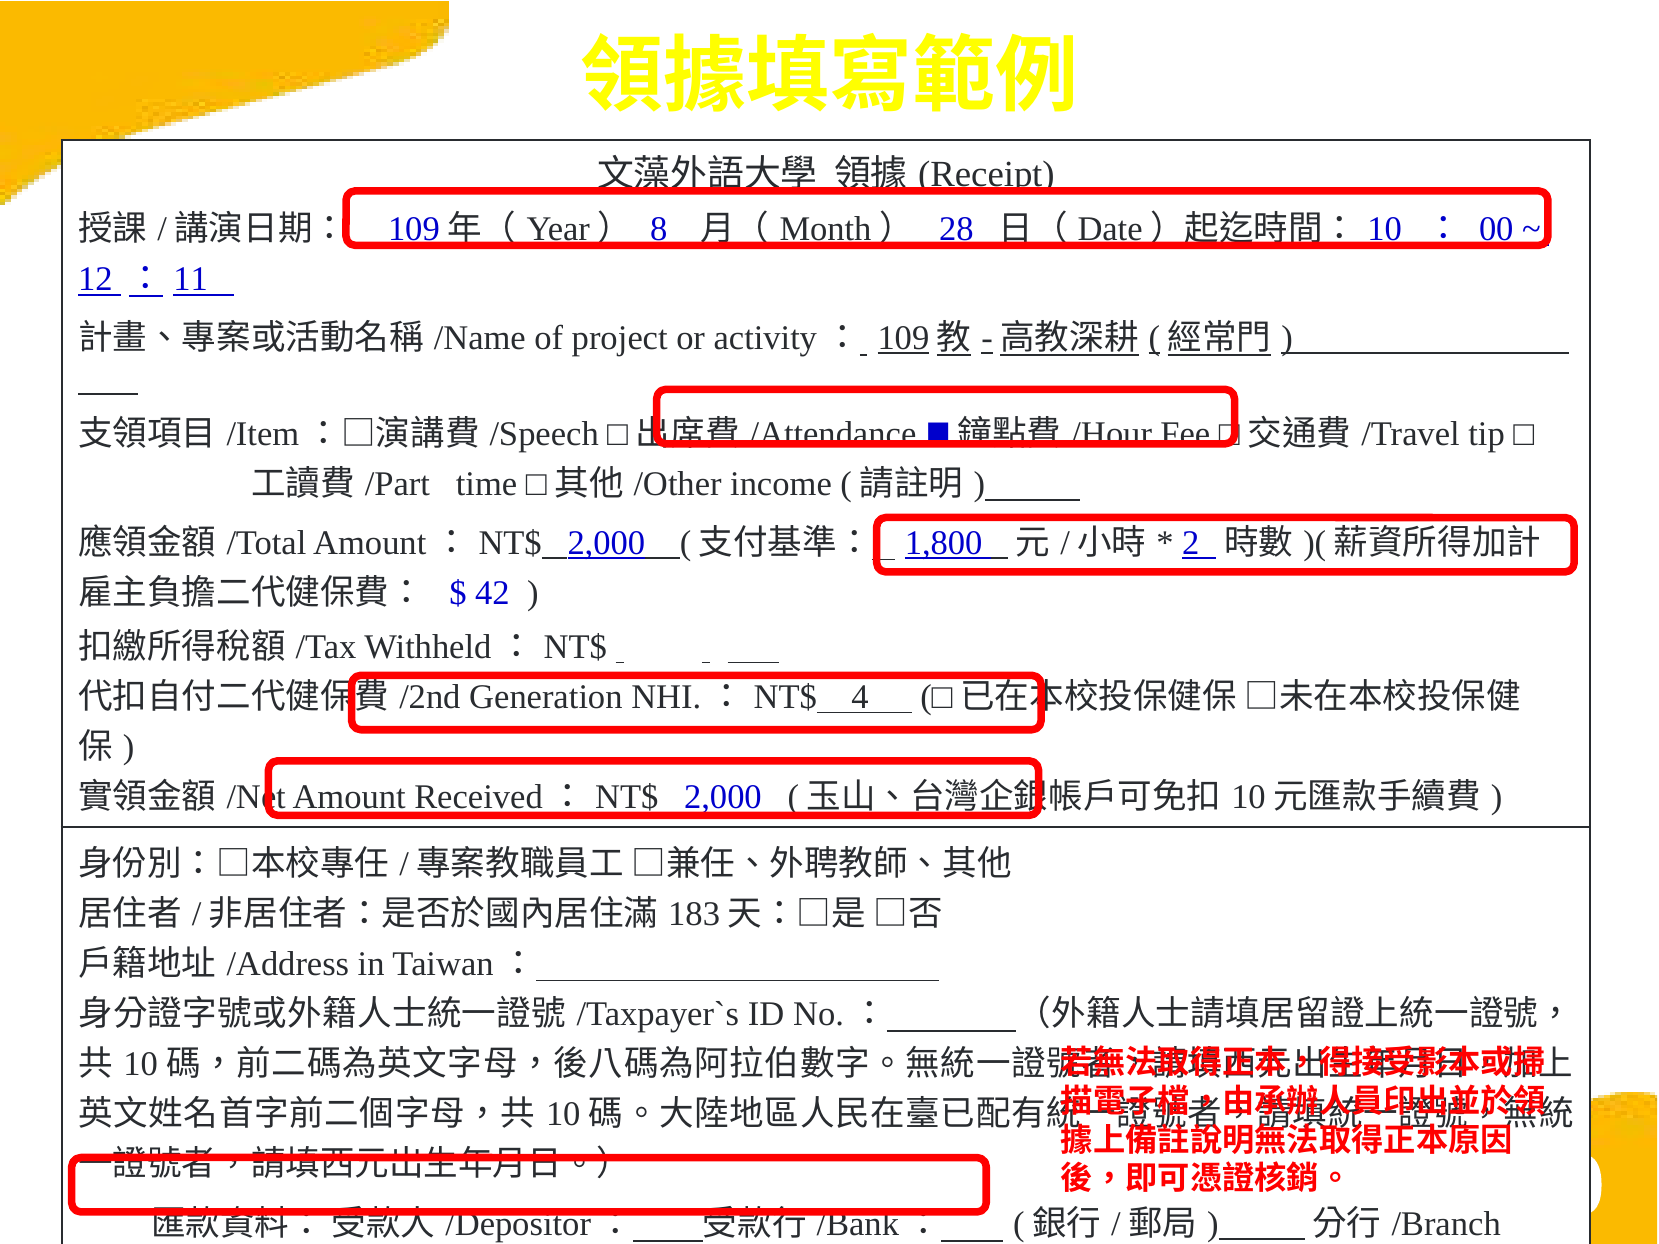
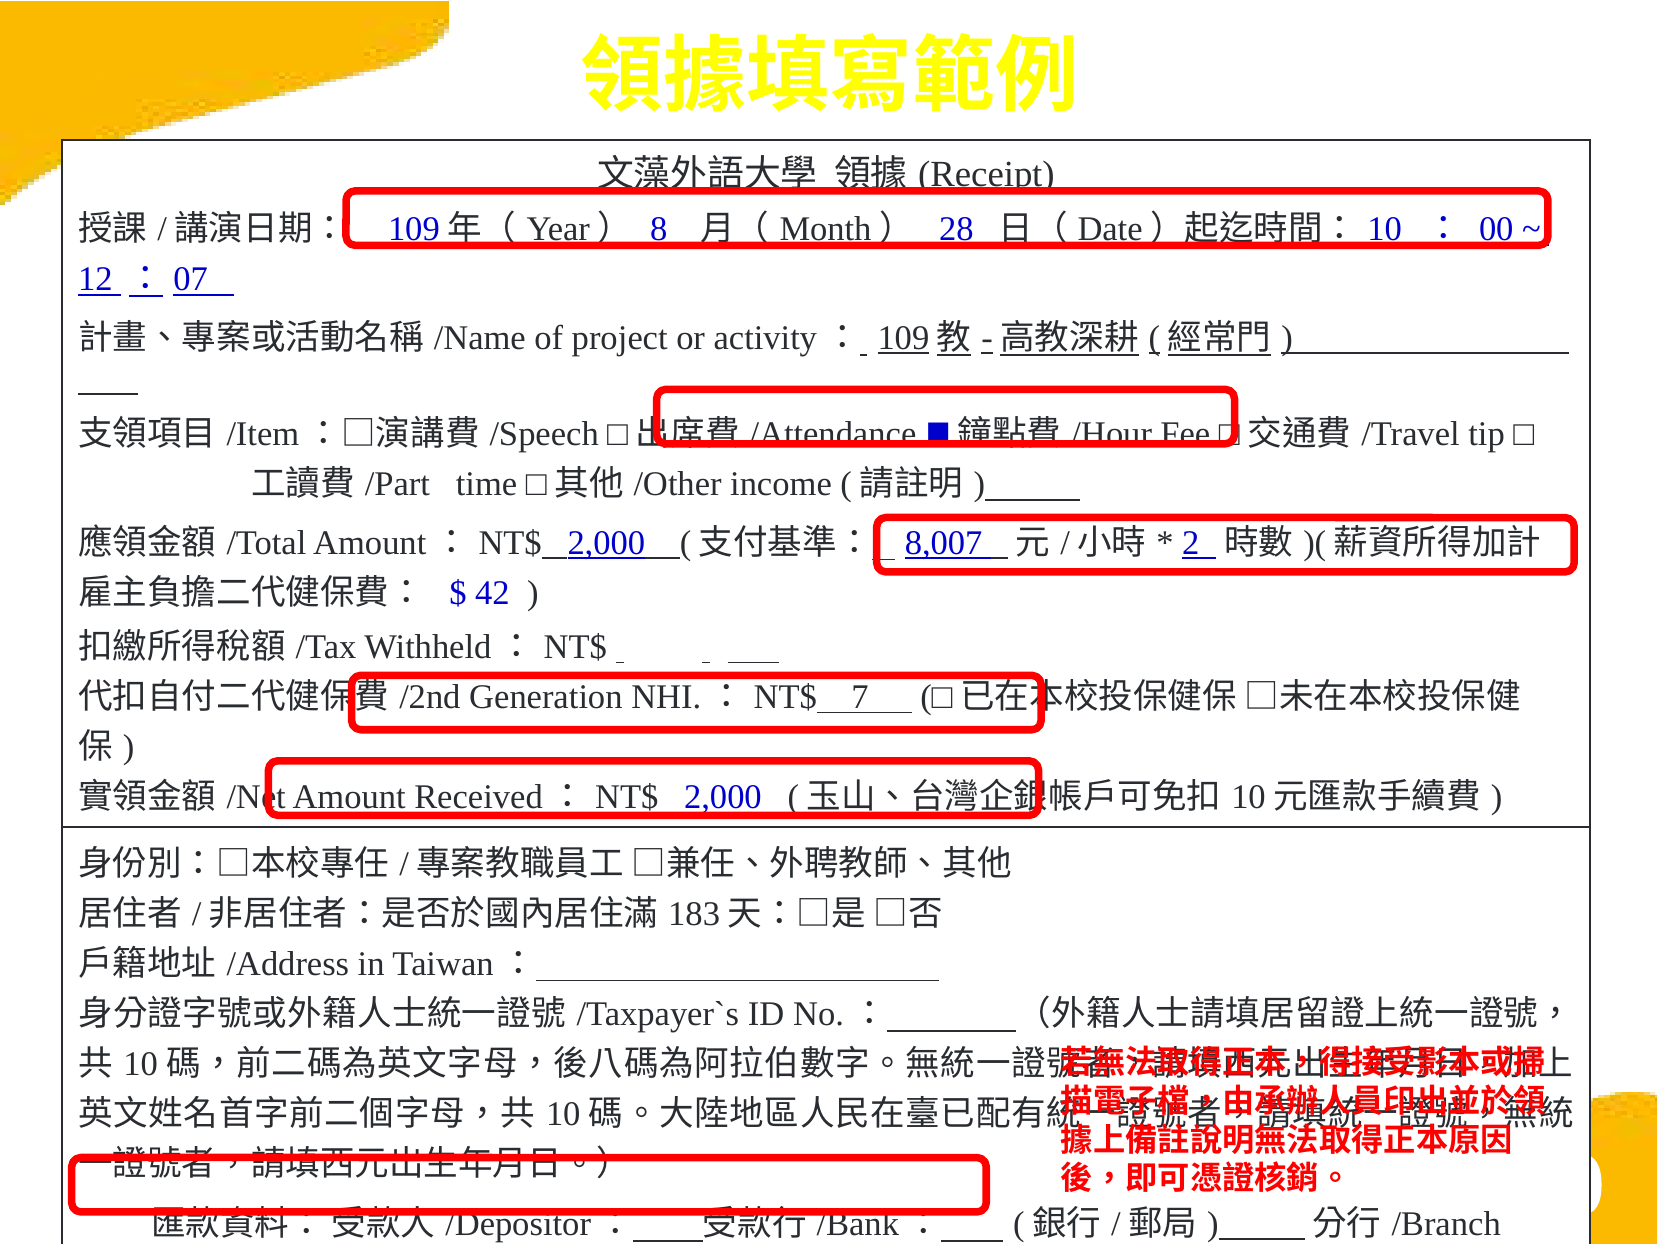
11: 11 -> 07
1,800: 1,800 -> 8,007
4: 4 -> 7
